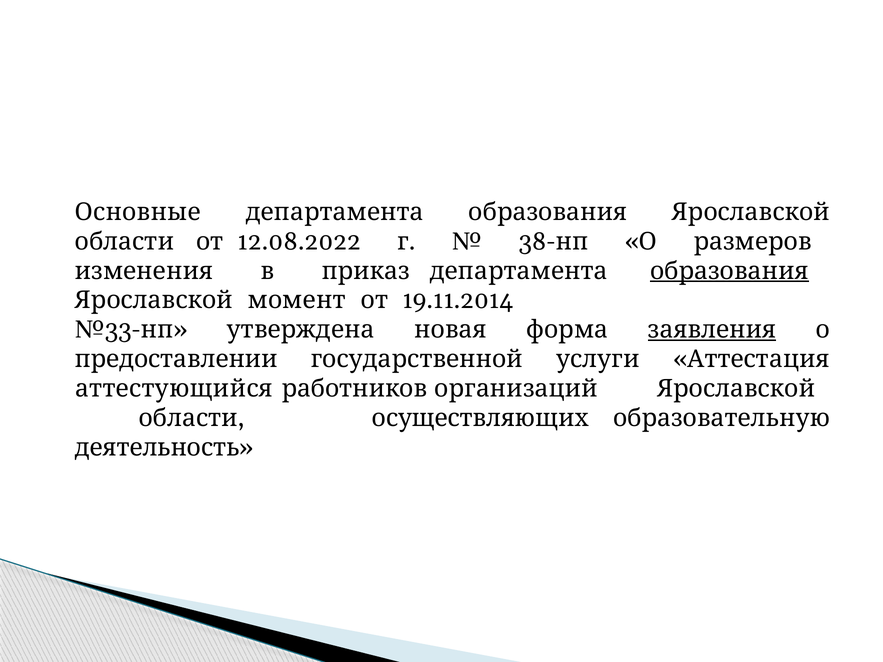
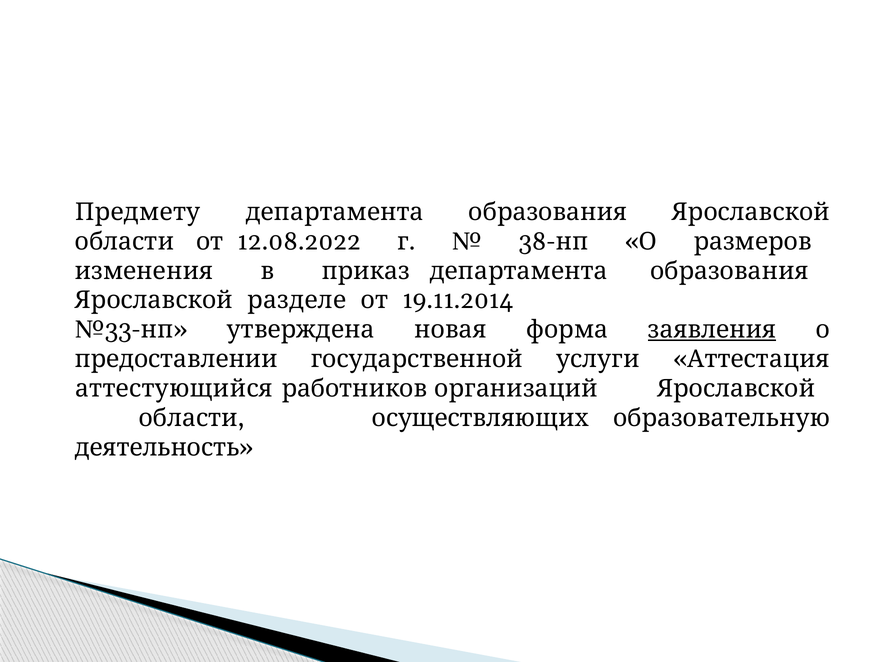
Основные: Основные -> Предмету
образования at (729, 271) underline: present -> none
момент: момент -> разделе
